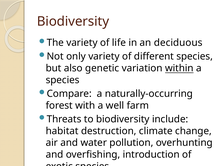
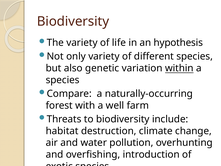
deciduous: deciduous -> hypothesis
